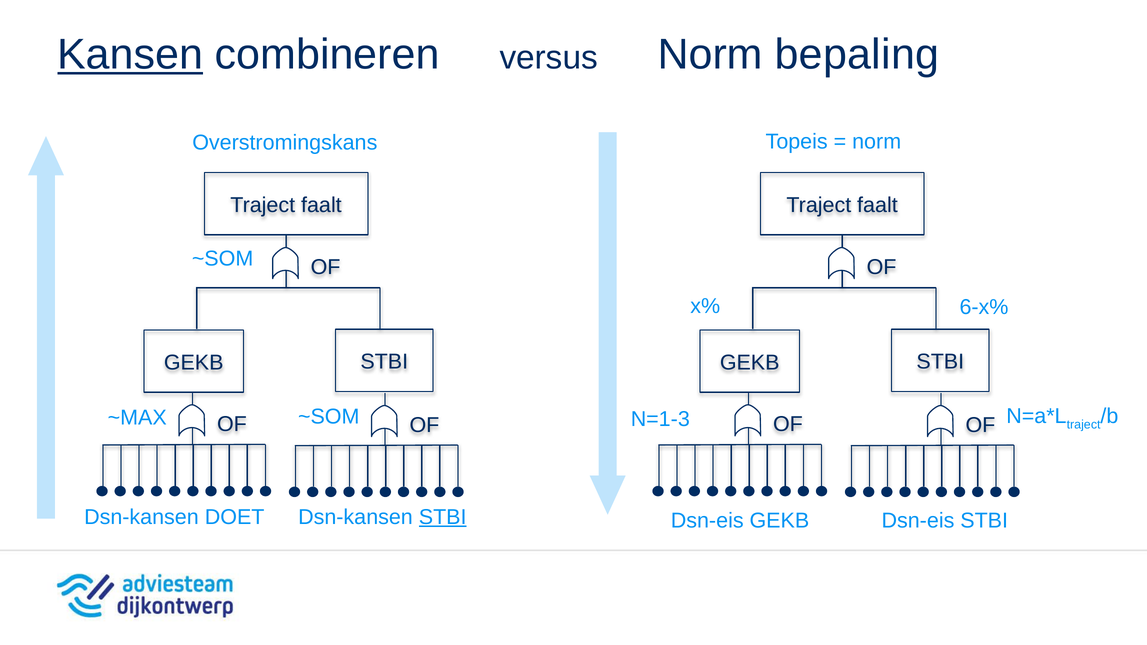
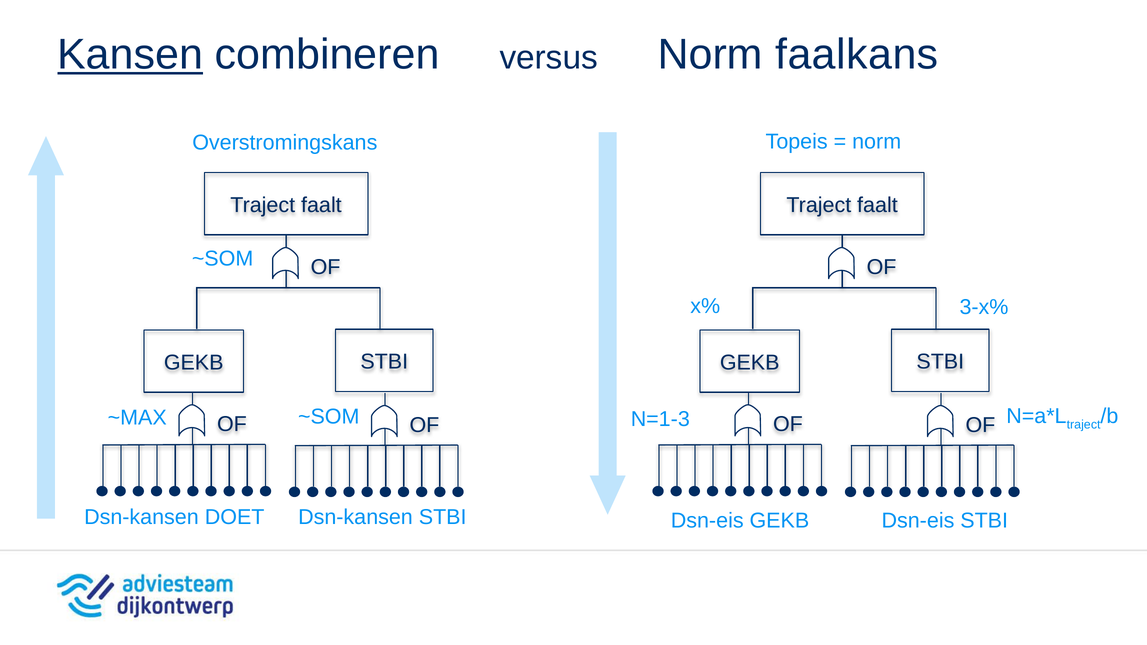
bepaling: bepaling -> faalkans
6-x%: 6-x% -> 3-x%
STBI at (443, 517) underline: present -> none
